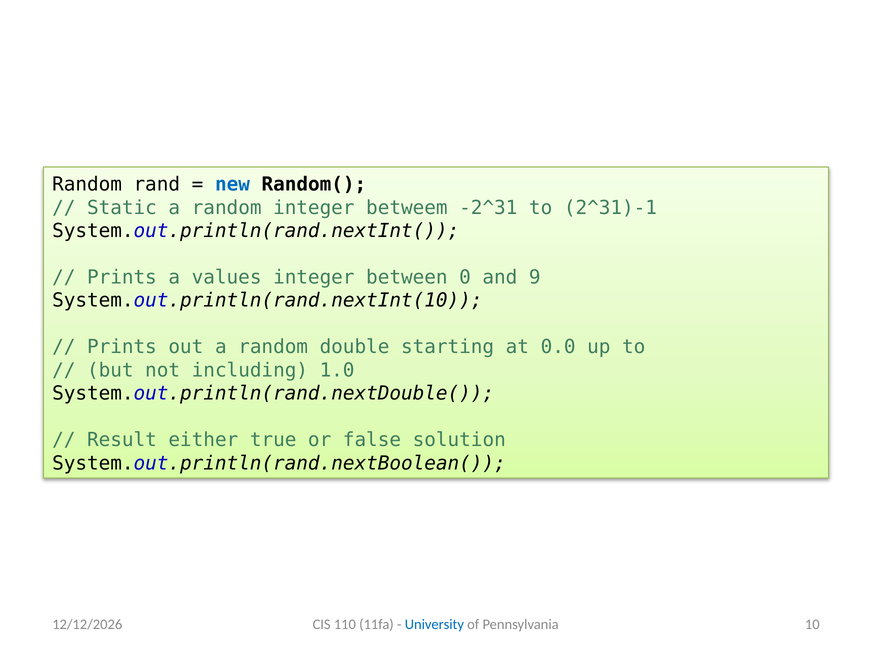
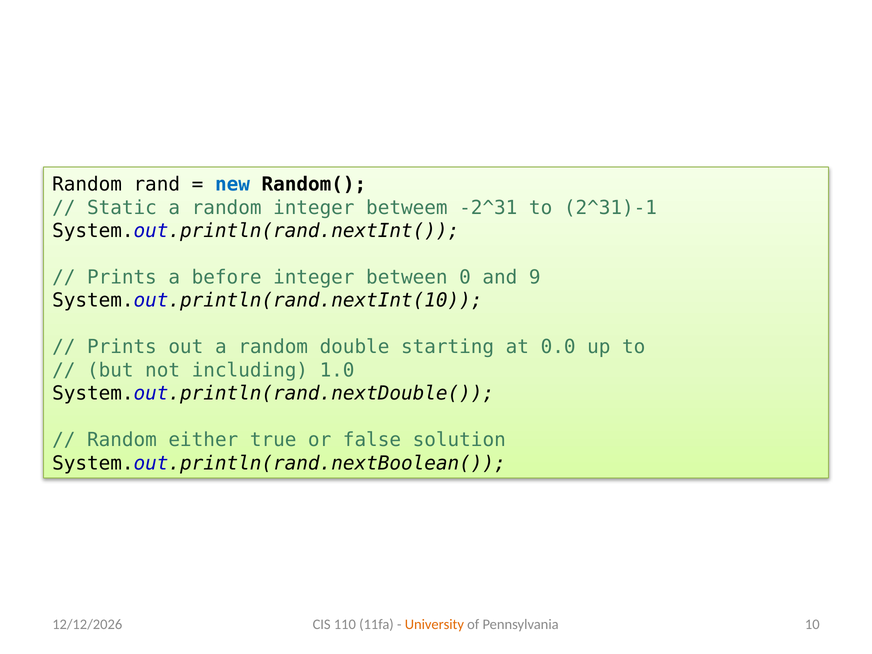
values: values -> before
Result at (122, 440): Result -> Random
University colour: blue -> orange
